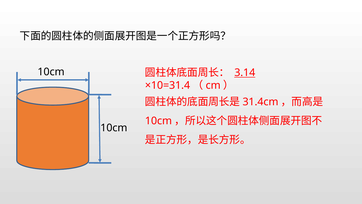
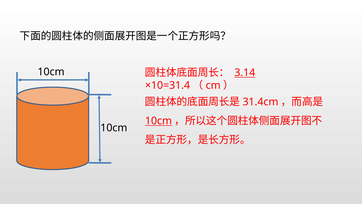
10cm at (158, 121) underline: none -> present
